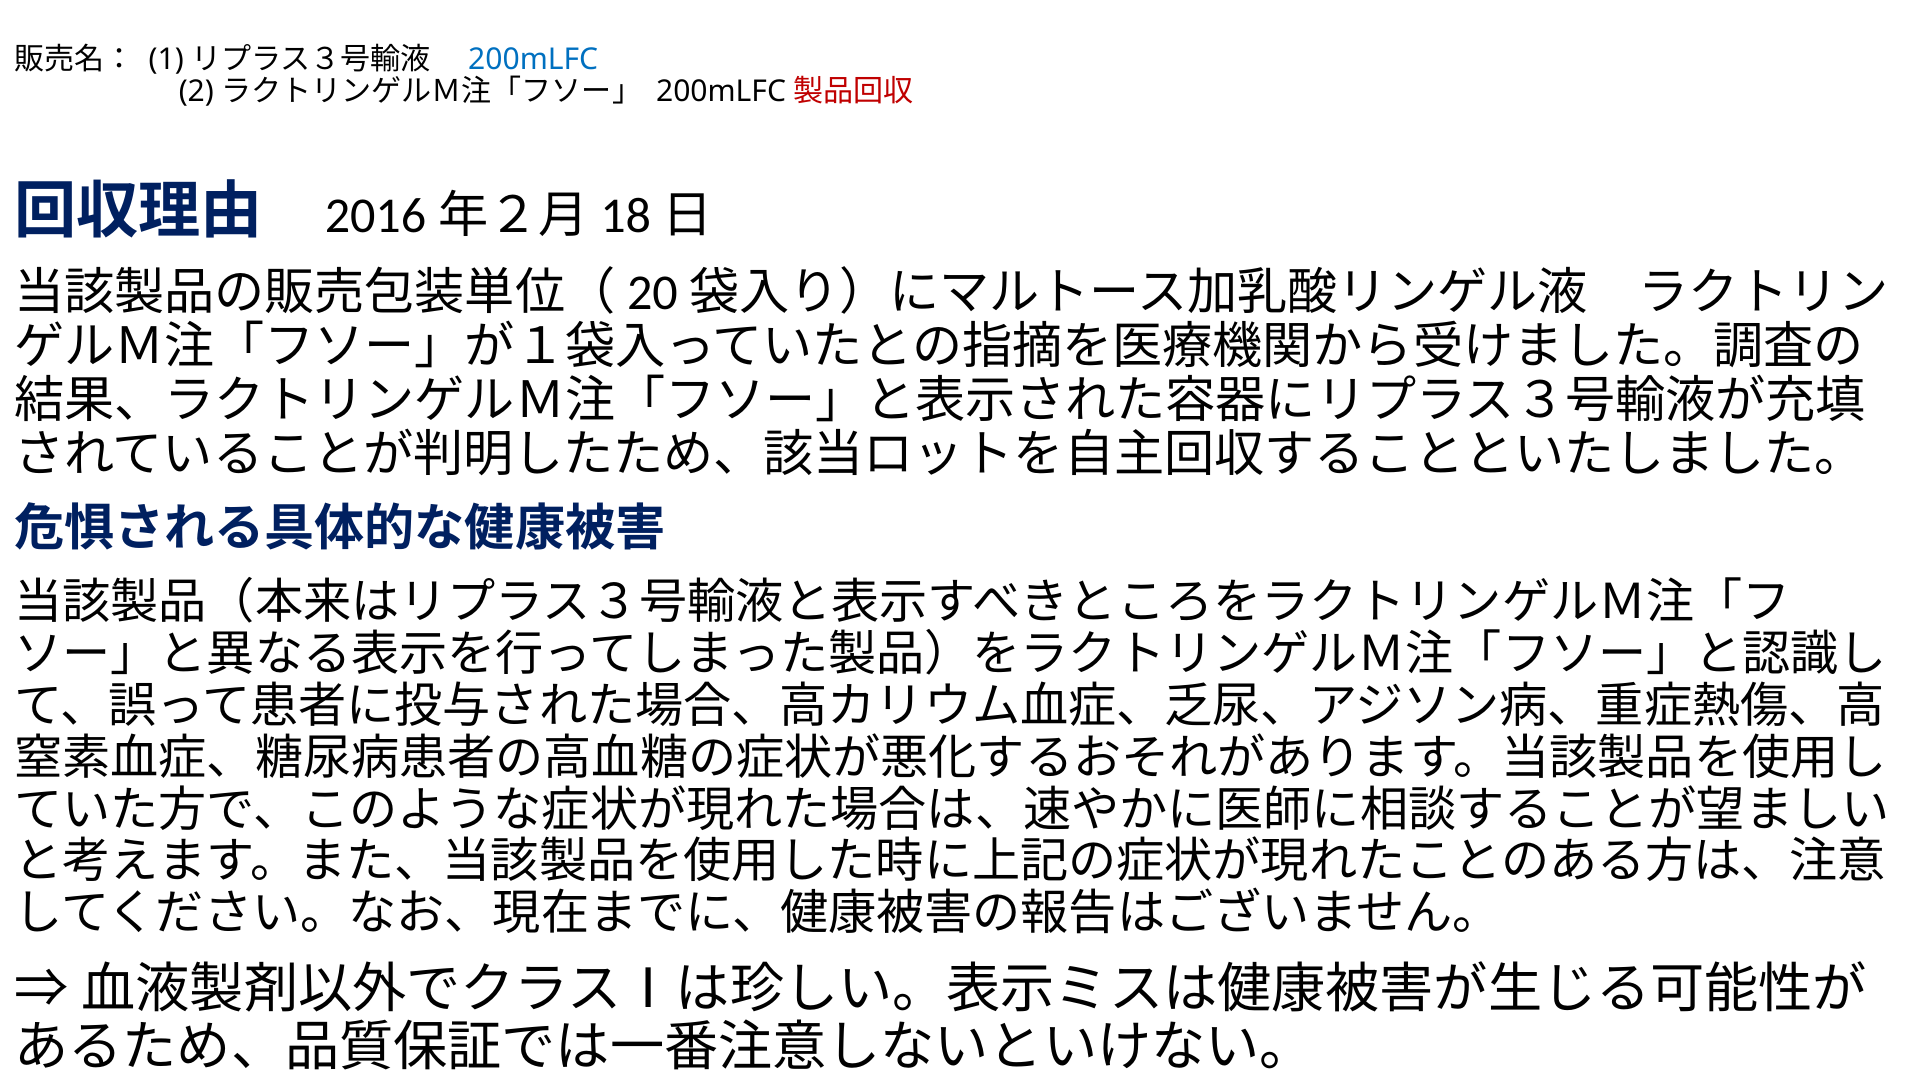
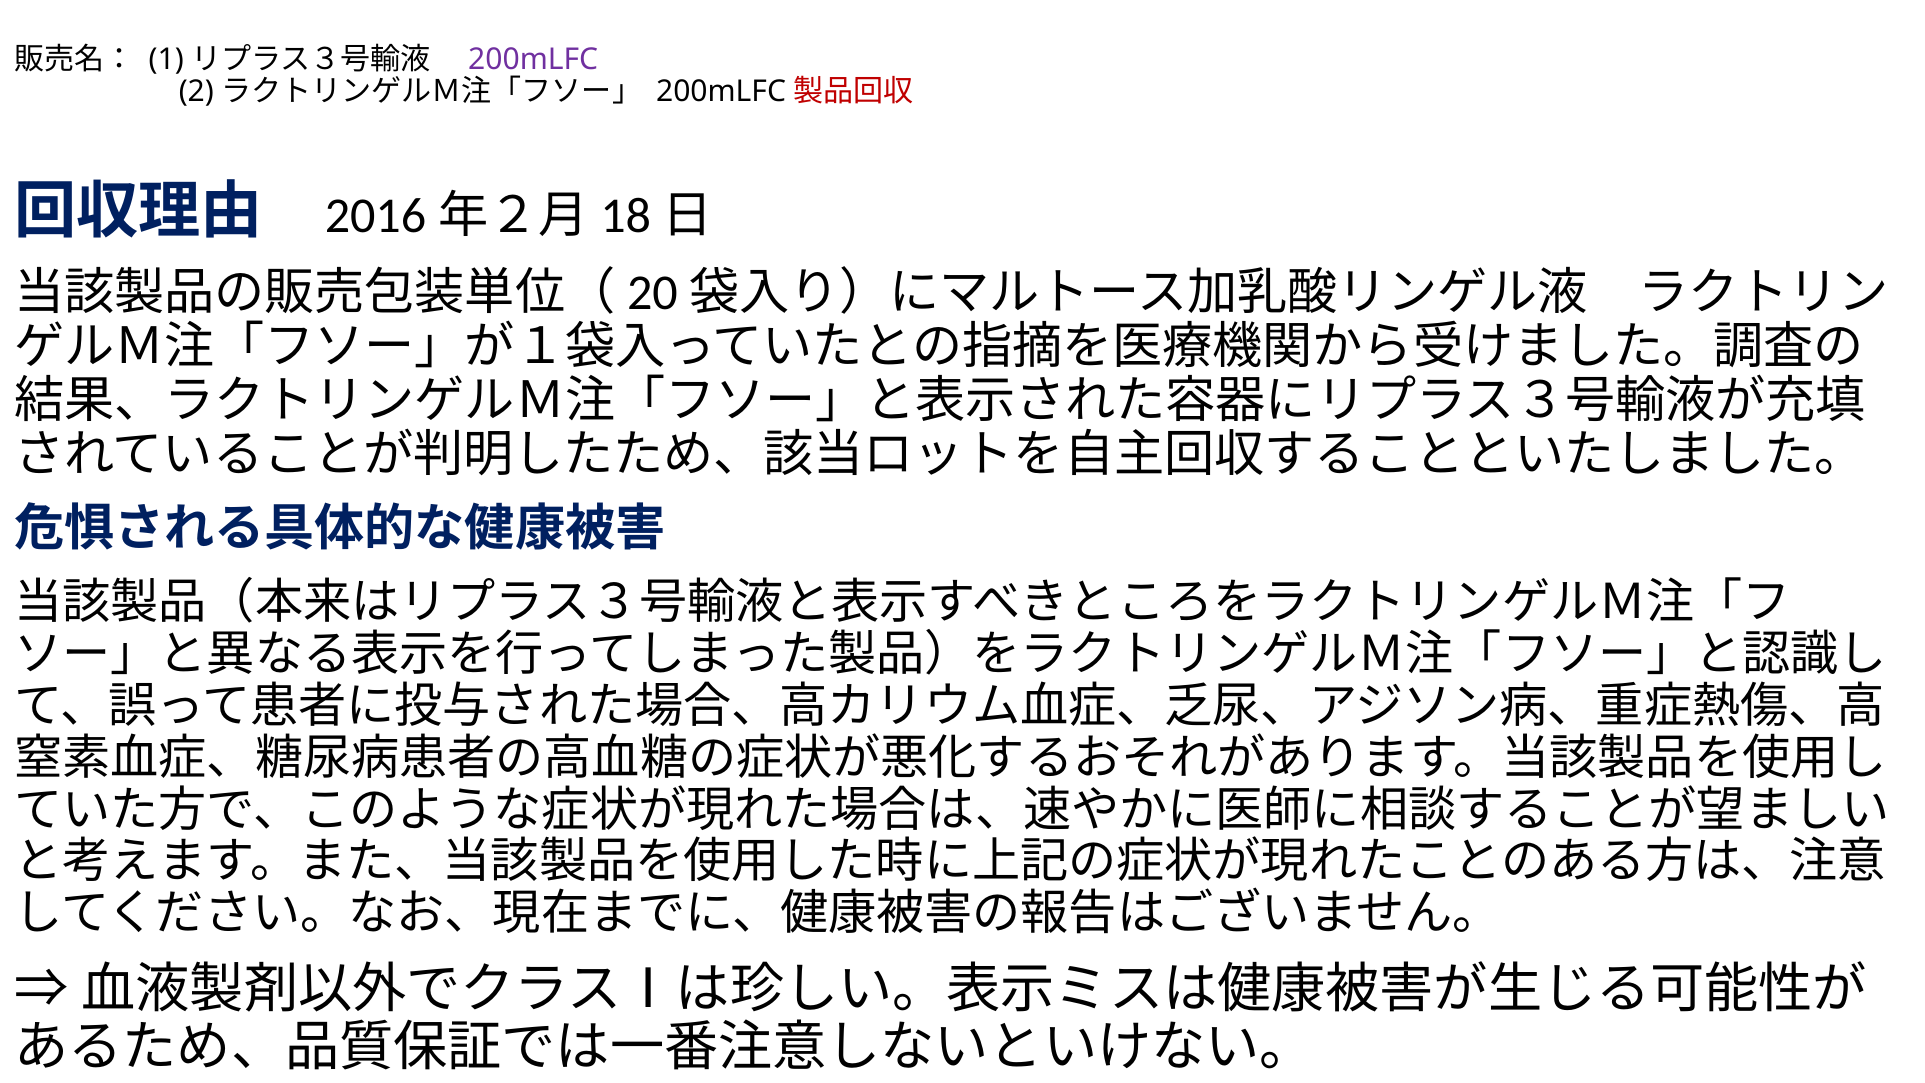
200mLFC colour: blue -> purple
